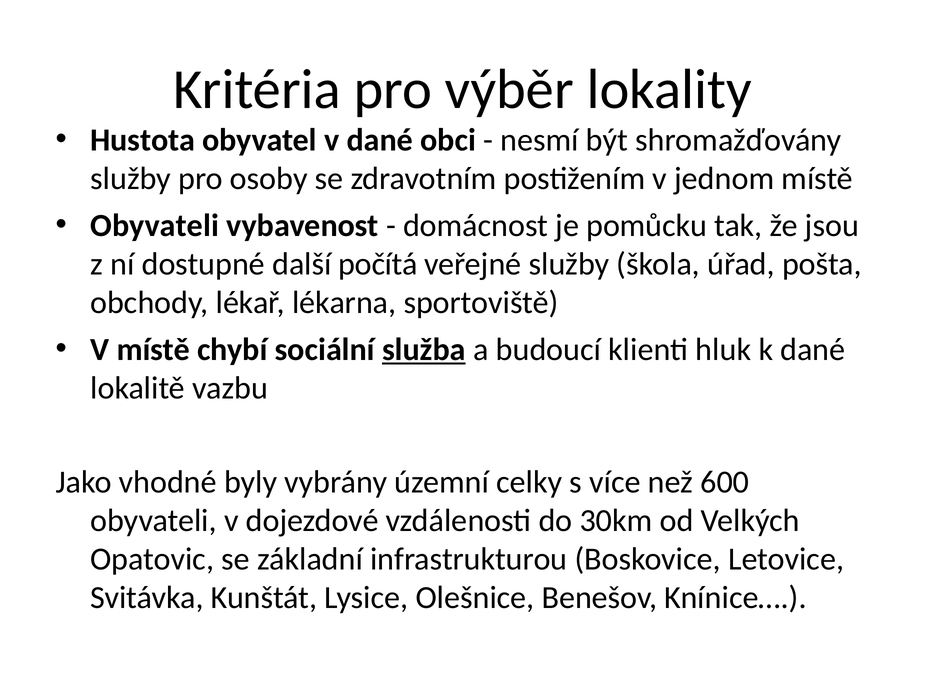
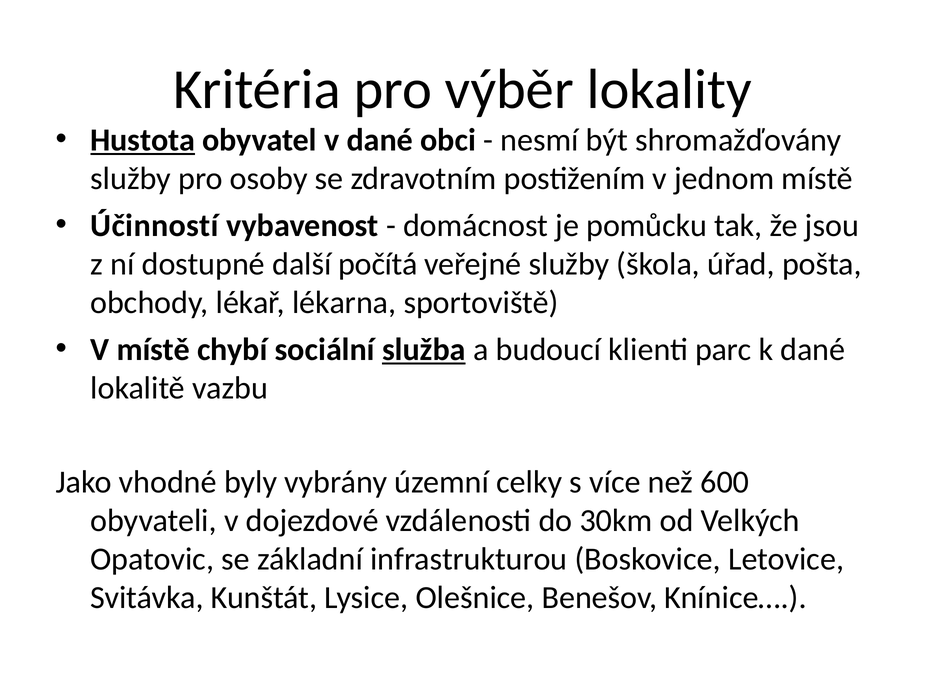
Hustota underline: none -> present
Obyvateli at (155, 225): Obyvateli -> Účinností
hluk: hluk -> parc
